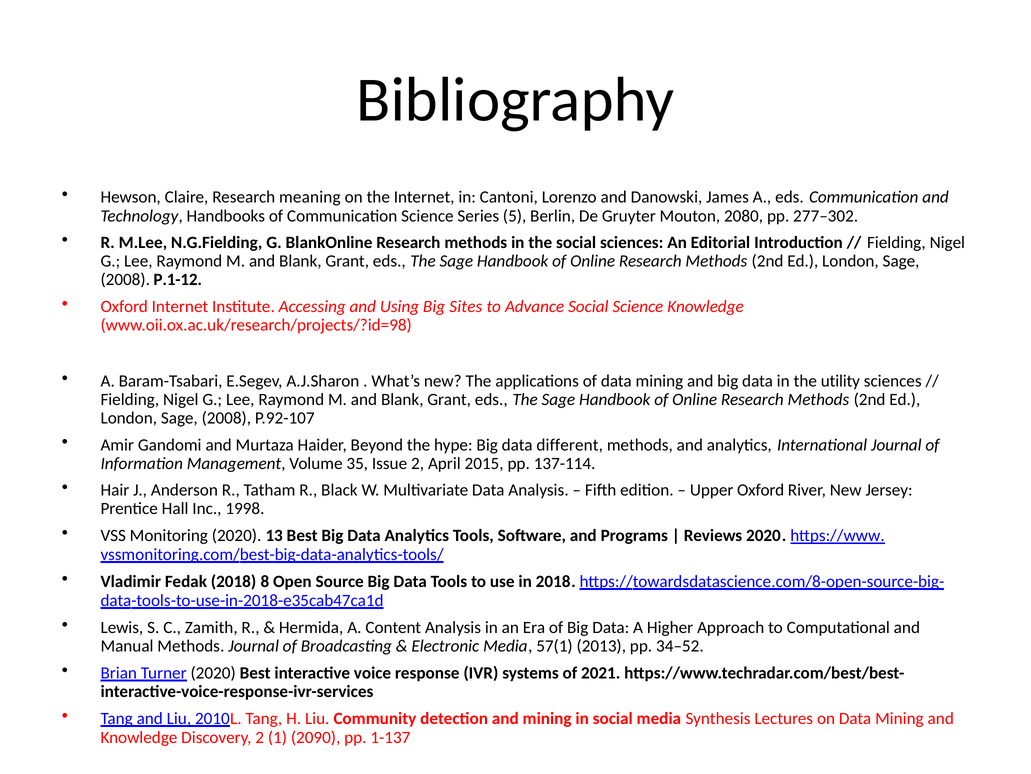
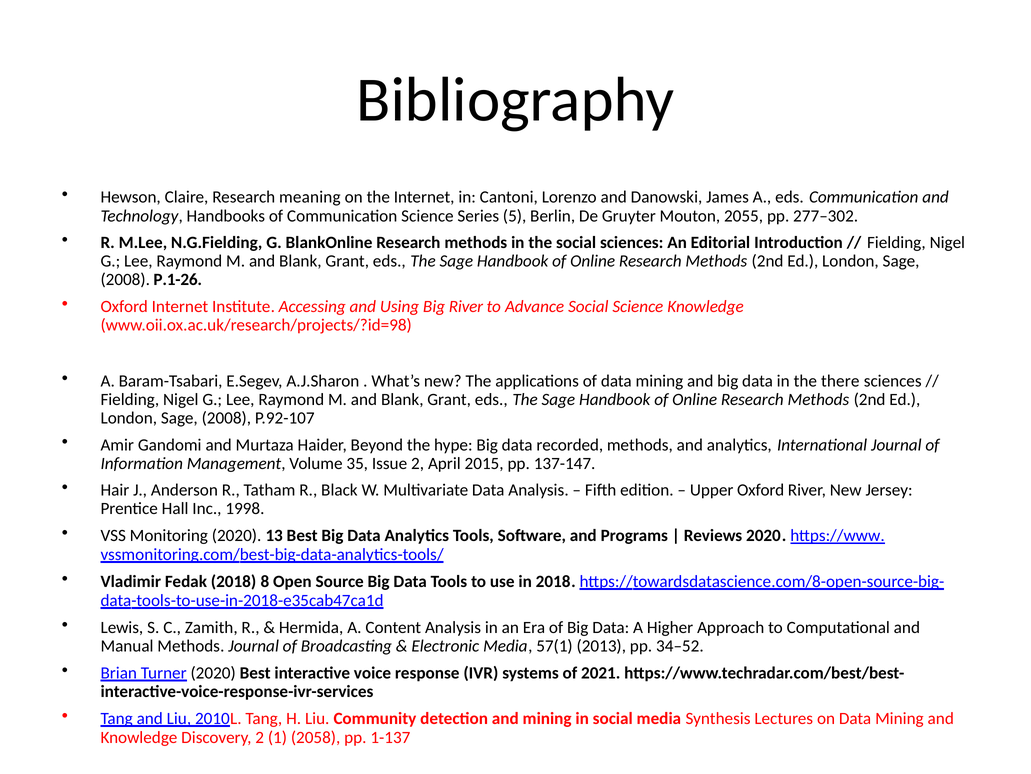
2080: 2080 -> 2055
P.1-12: P.1-12 -> P.1-26
Big Sites: Sites -> River
utility: utility -> there
different: different -> recorded
137-114: 137-114 -> 137-147
2090: 2090 -> 2058
